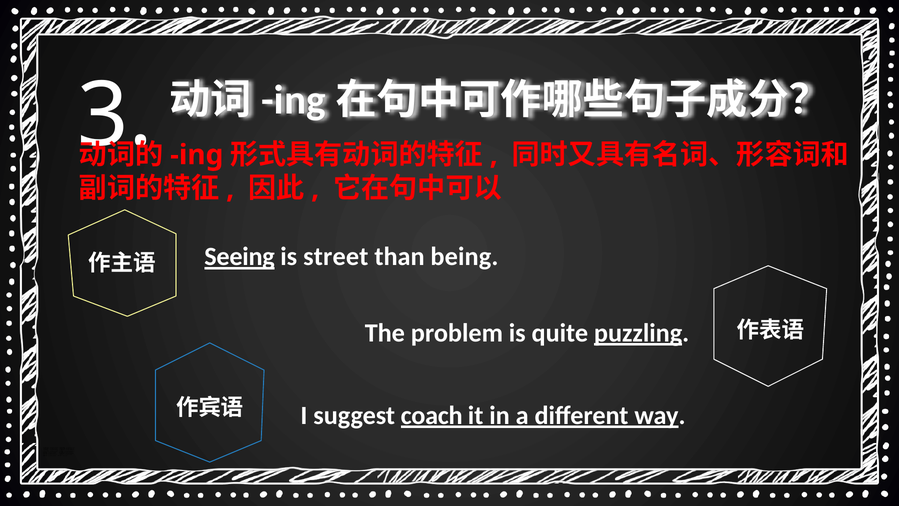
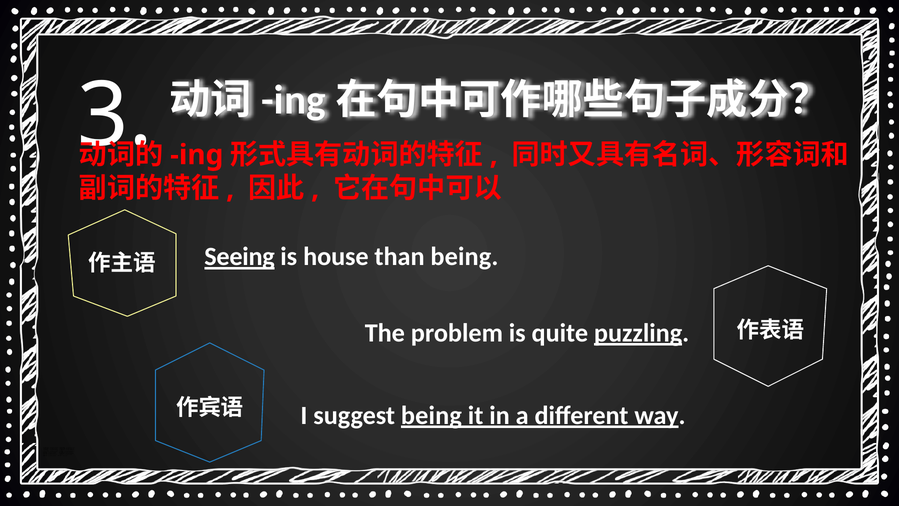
street: street -> house
suggest coach: coach -> being
